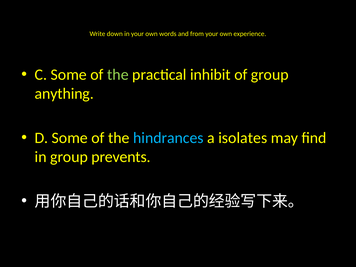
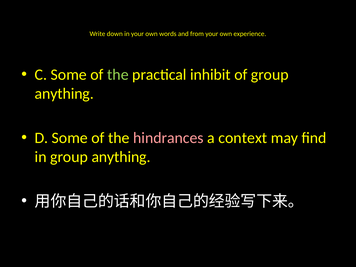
hindrances colour: light blue -> pink
isolates: isolates -> context
in group prevents: prevents -> anything
